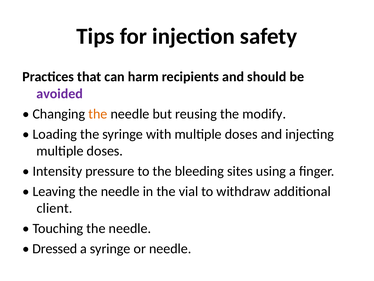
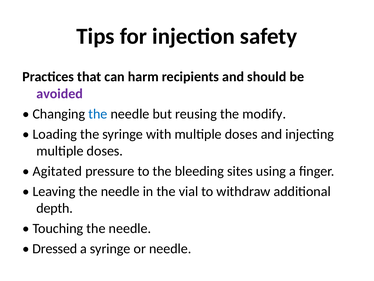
the at (98, 114) colour: orange -> blue
Intensity: Intensity -> Agitated
client: client -> depth
